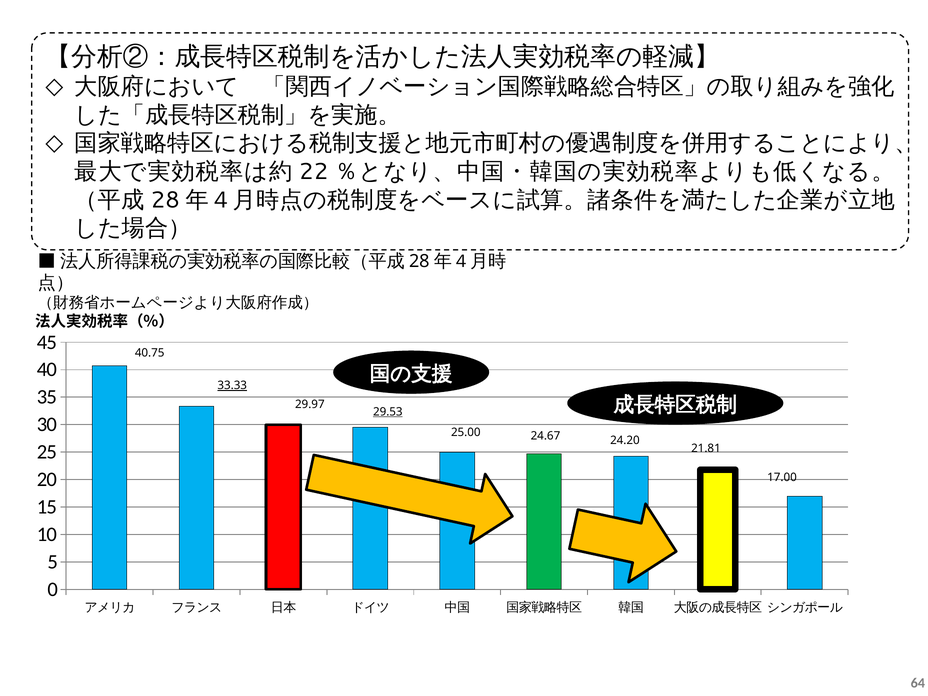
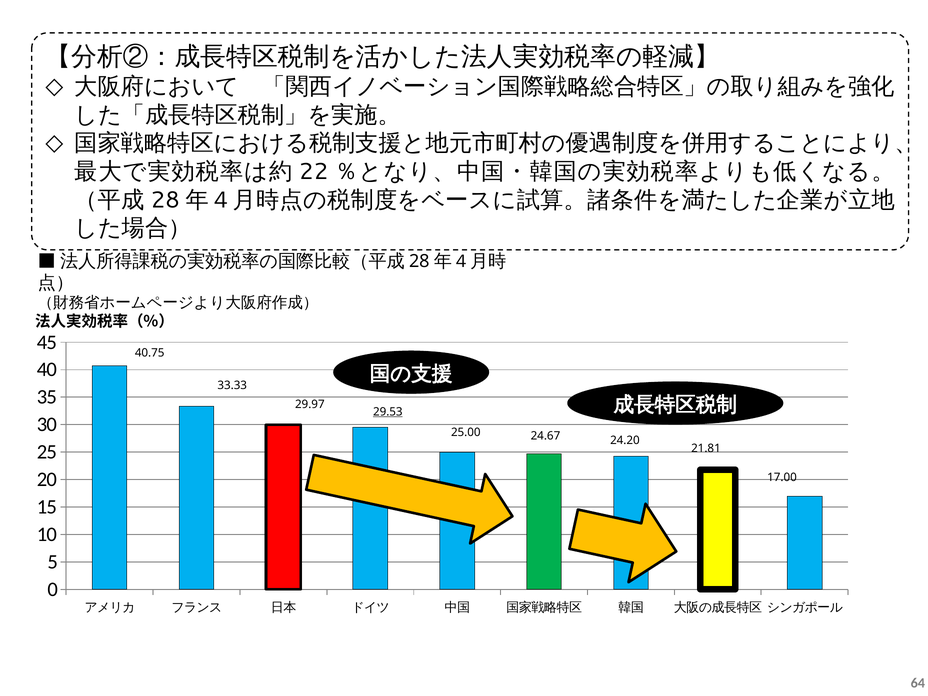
33.33 underline: present -> none
